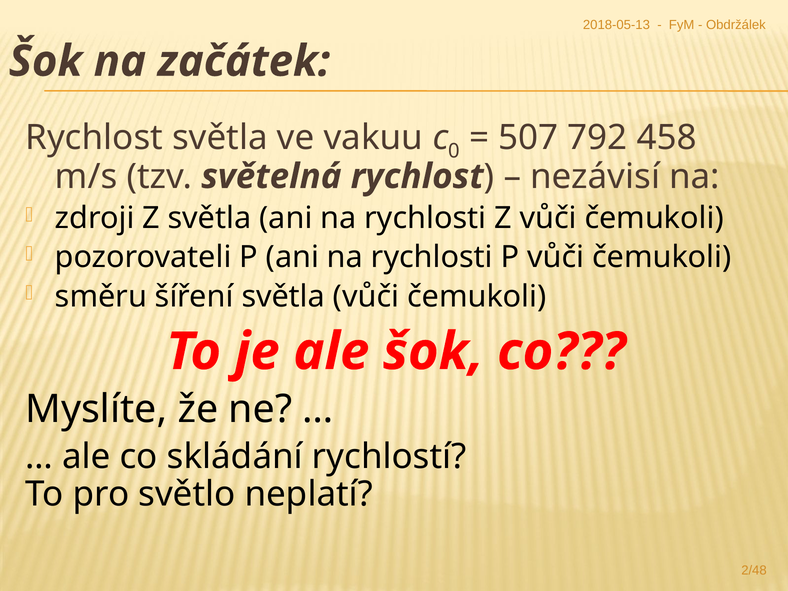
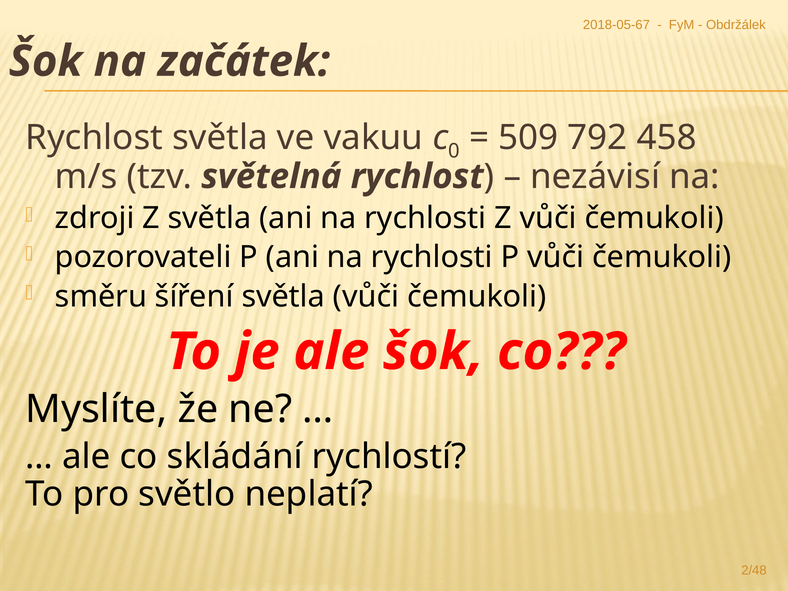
2018-05-13: 2018-05-13 -> 2018-05-67
507: 507 -> 509
